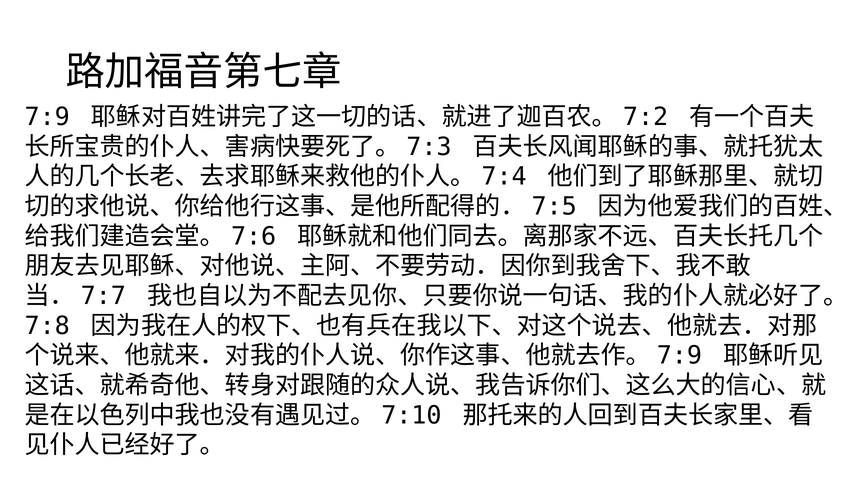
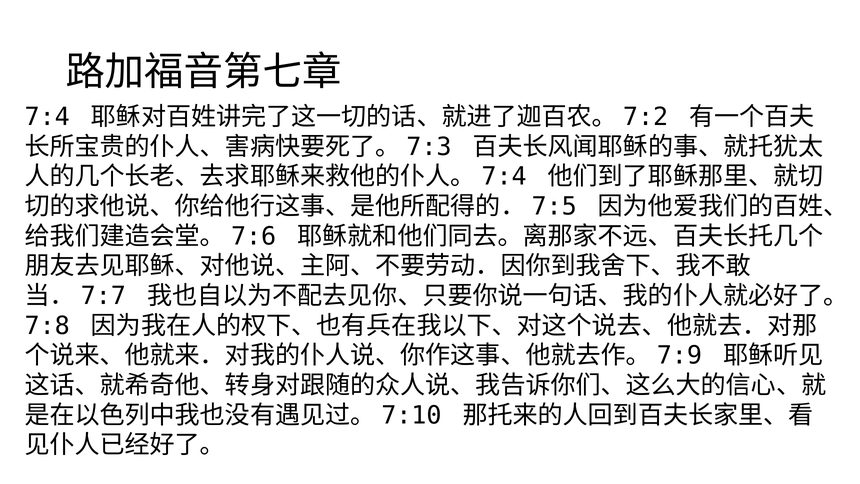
7:9: 7:9 -> 7:4
